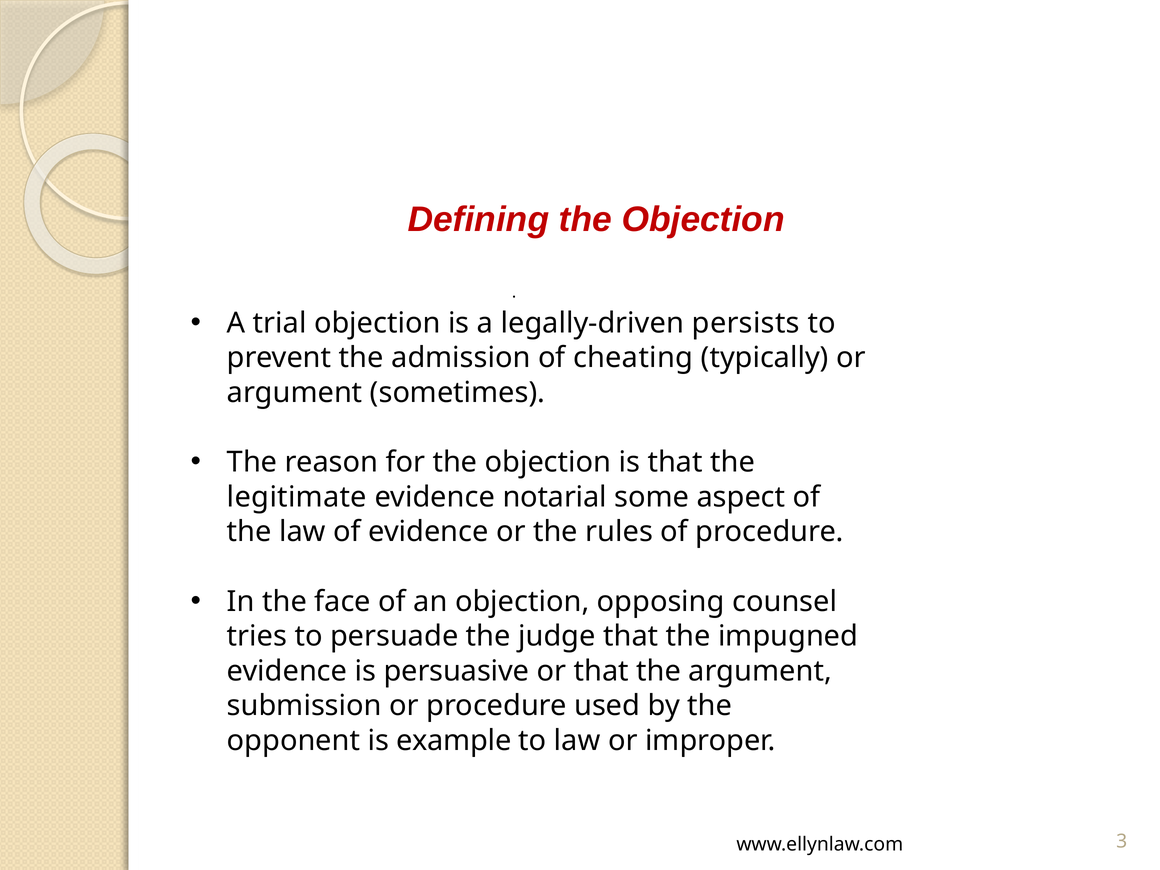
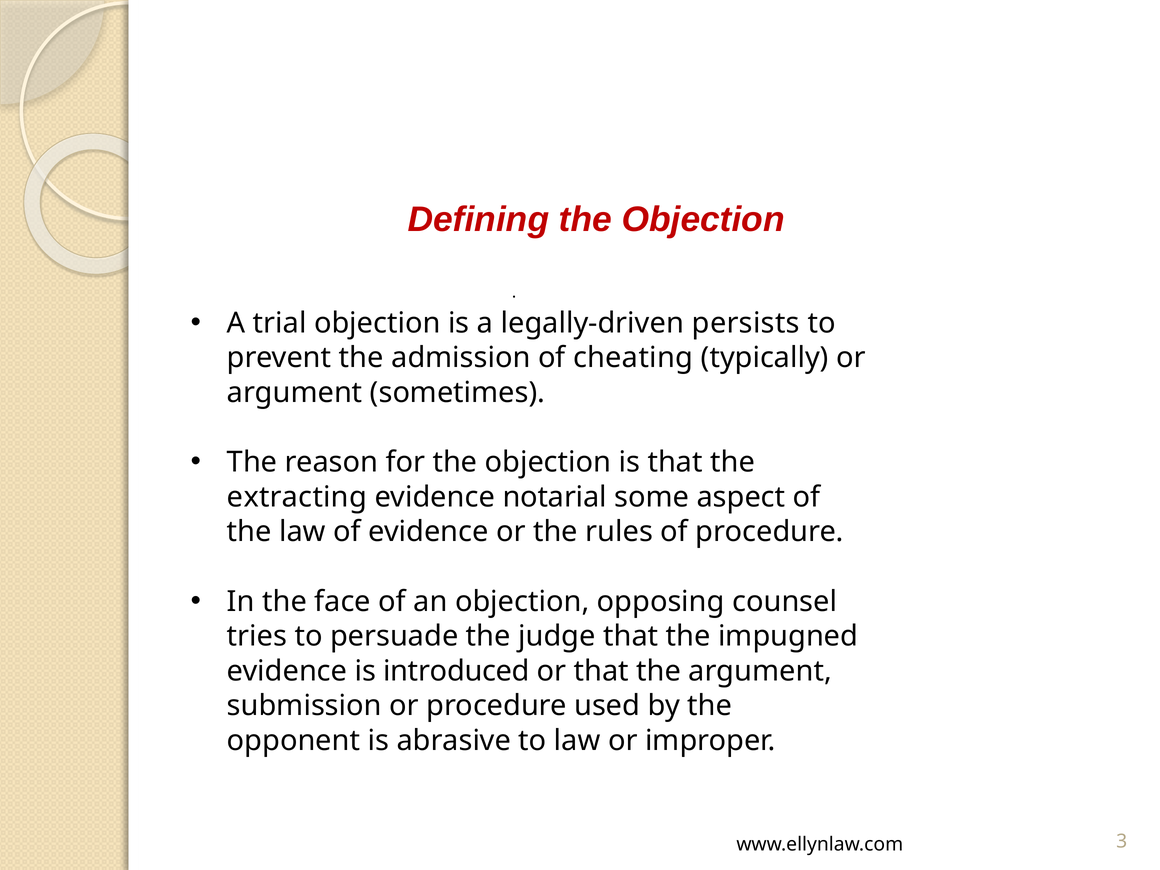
legitimate: legitimate -> extracting
persuasive: persuasive -> introduced
example: example -> abrasive
